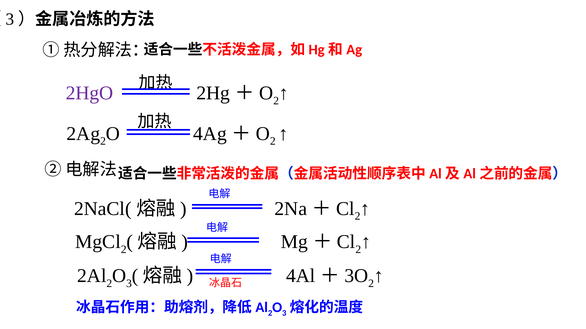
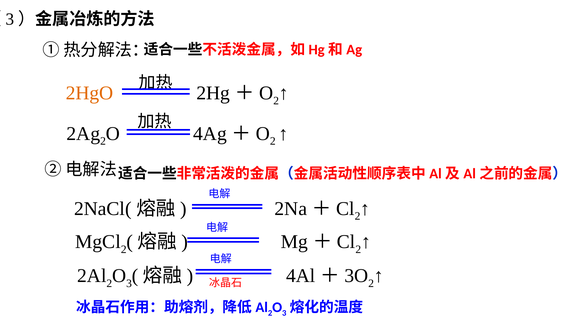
2HgO colour: purple -> orange
